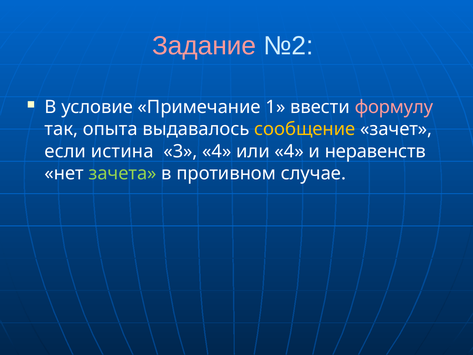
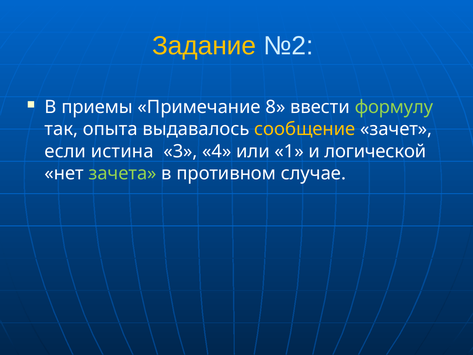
Задание colour: pink -> yellow
условие: условие -> приемы
1: 1 -> 8
формулу colour: pink -> light green
или 4: 4 -> 1
неравенств: неравенств -> логической
